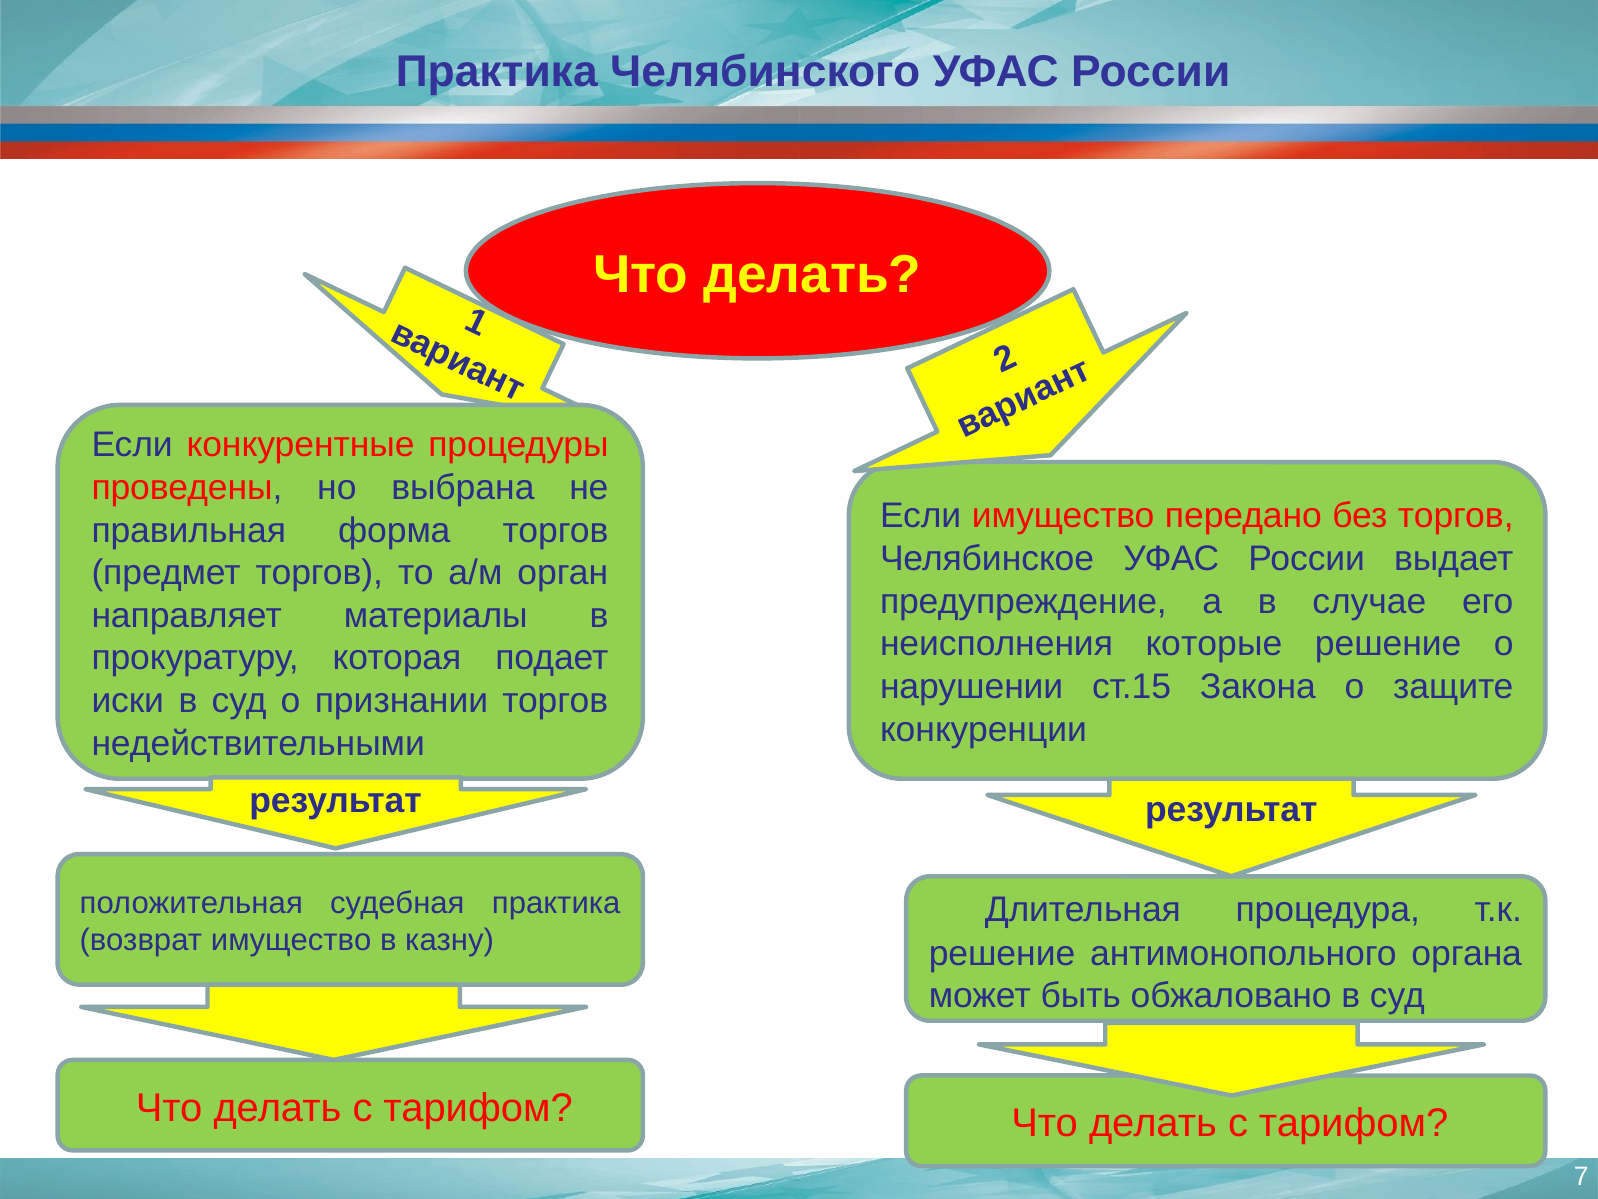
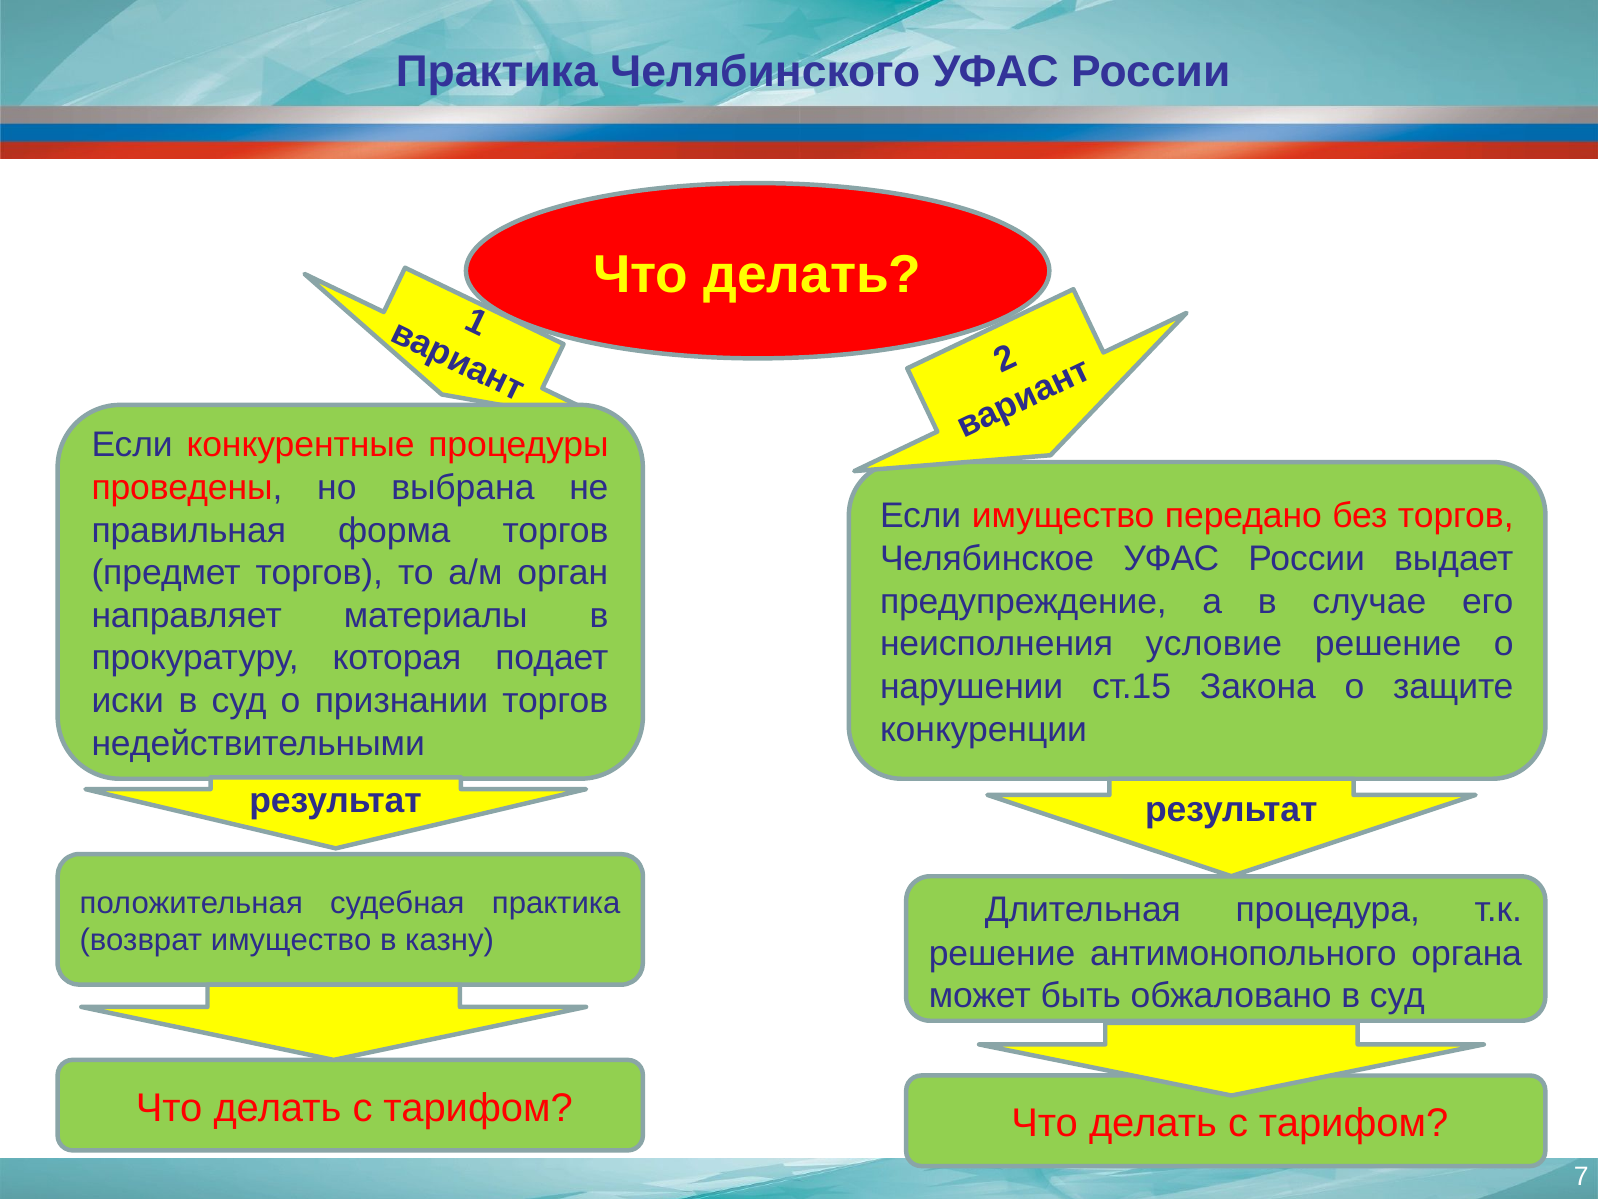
которые: которые -> условие
